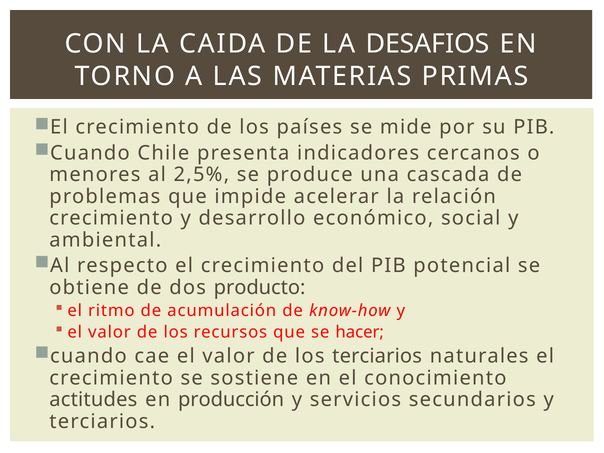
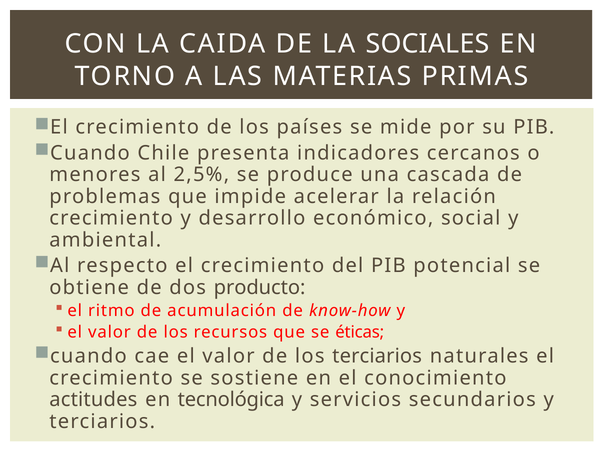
DESAFIOS: DESAFIOS -> SOCIALES
hacer: hacer -> éticas
producción: producción -> tecnológica
